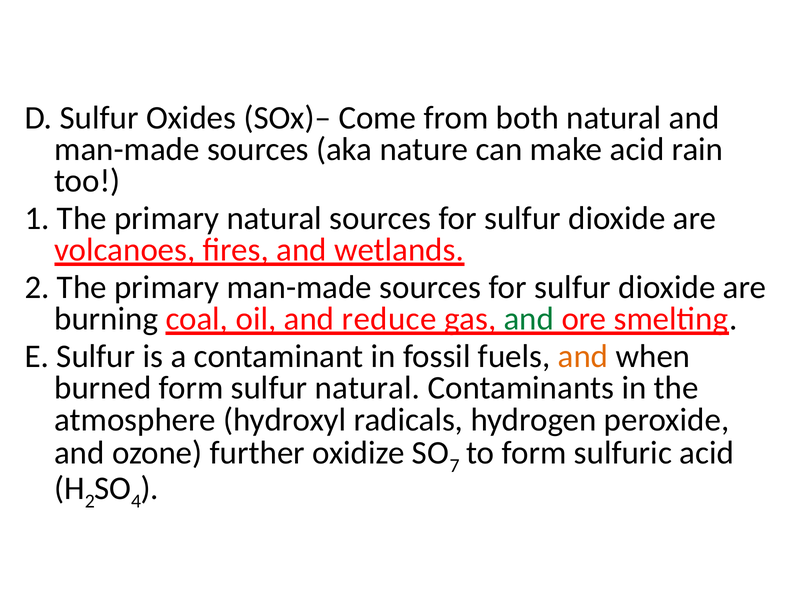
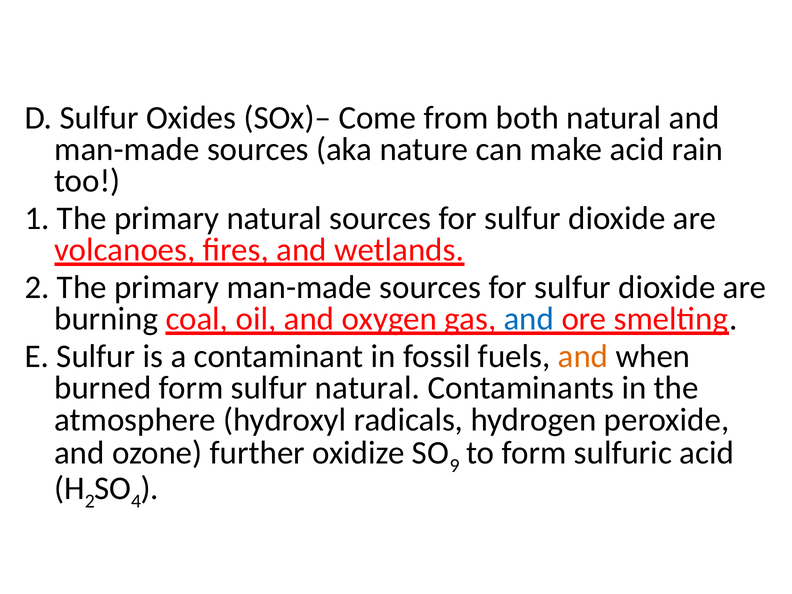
reduce: reduce -> oxygen
and at (529, 319) colour: green -> blue
7: 7 -> 9
